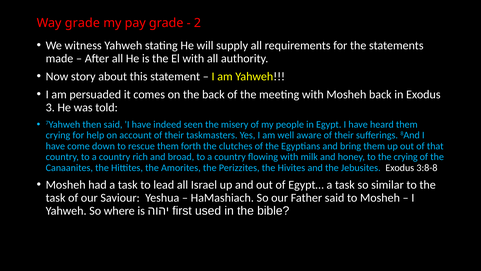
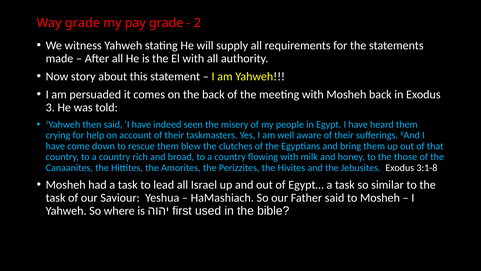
forth: forth -> blew
the crying: crying -> those
3:8-8: 3:8-8 -> 3:1-8
